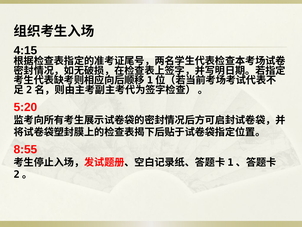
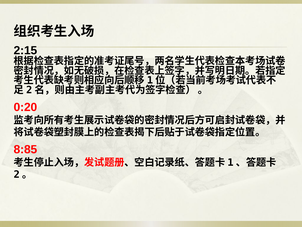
4:15: 4:15 -> 2:15
5:20: 5:20 -> 0:20
8:55: 8:55 -> 8:85
